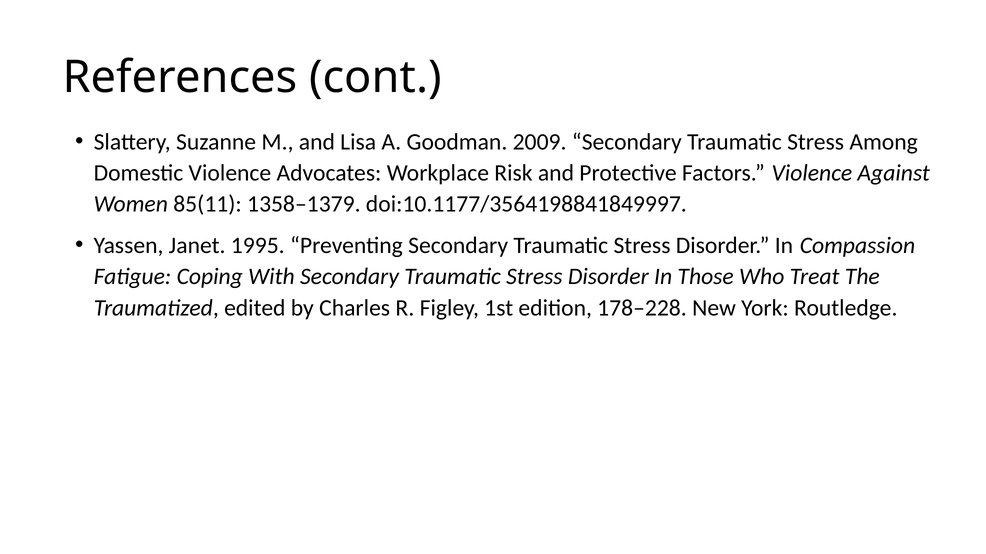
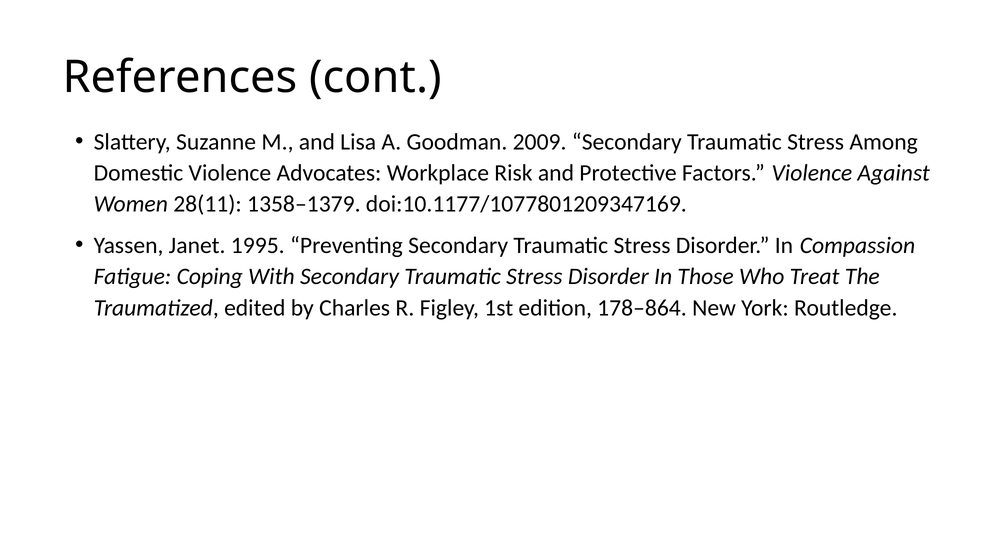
85(11: 85(11 -> 28(11
doi:10.1177/3564198841849997: doi:10.1177/3564198841849997 -> doi:10.1177/1077801209347169
178–228: 178–228 -> 178–864
